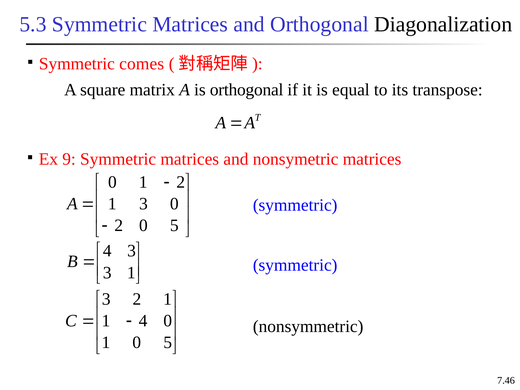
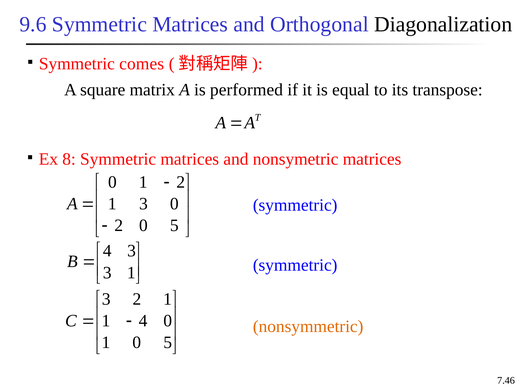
5.3: 5.3 -> 9.6
is orthogonal: orthogonal -> performed
9: 9 -> 8
nonsymmetric colour: black -> orange
